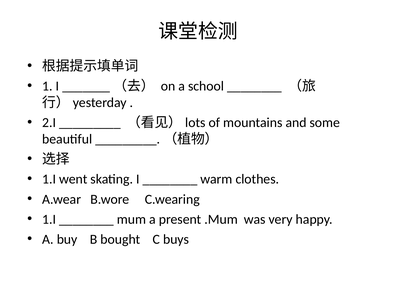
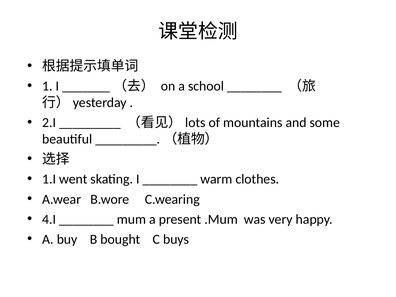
1.I at (49, 219): 1.I -> 4.I
